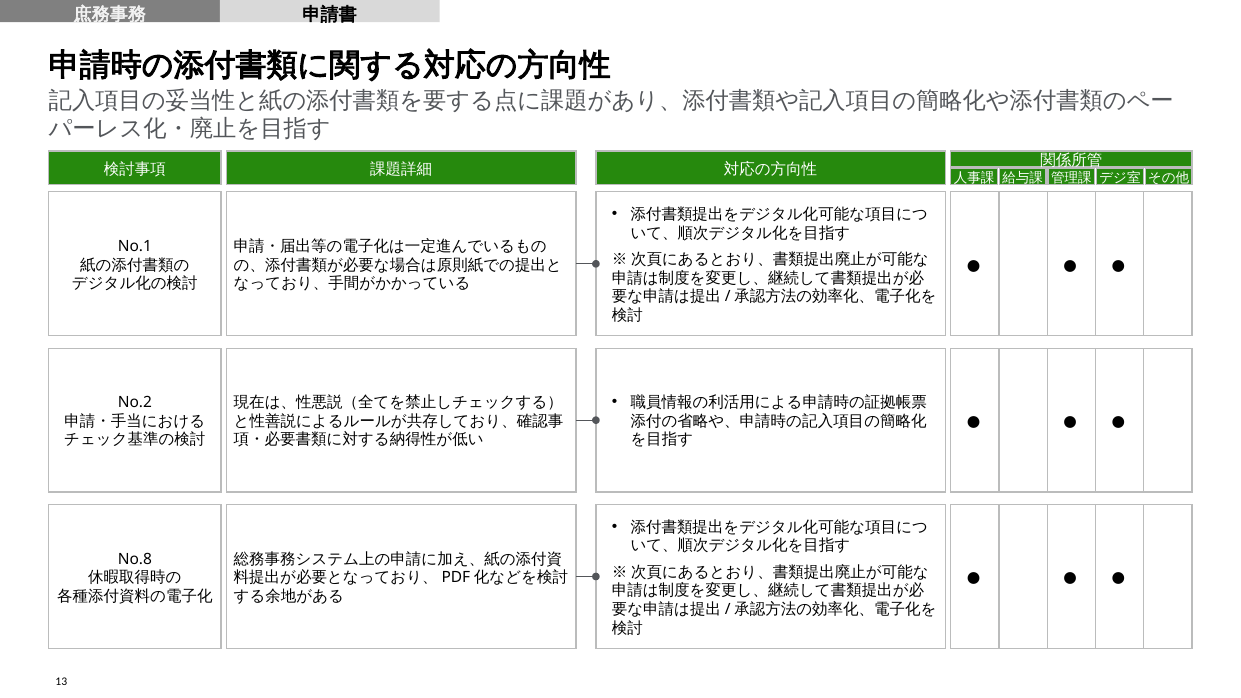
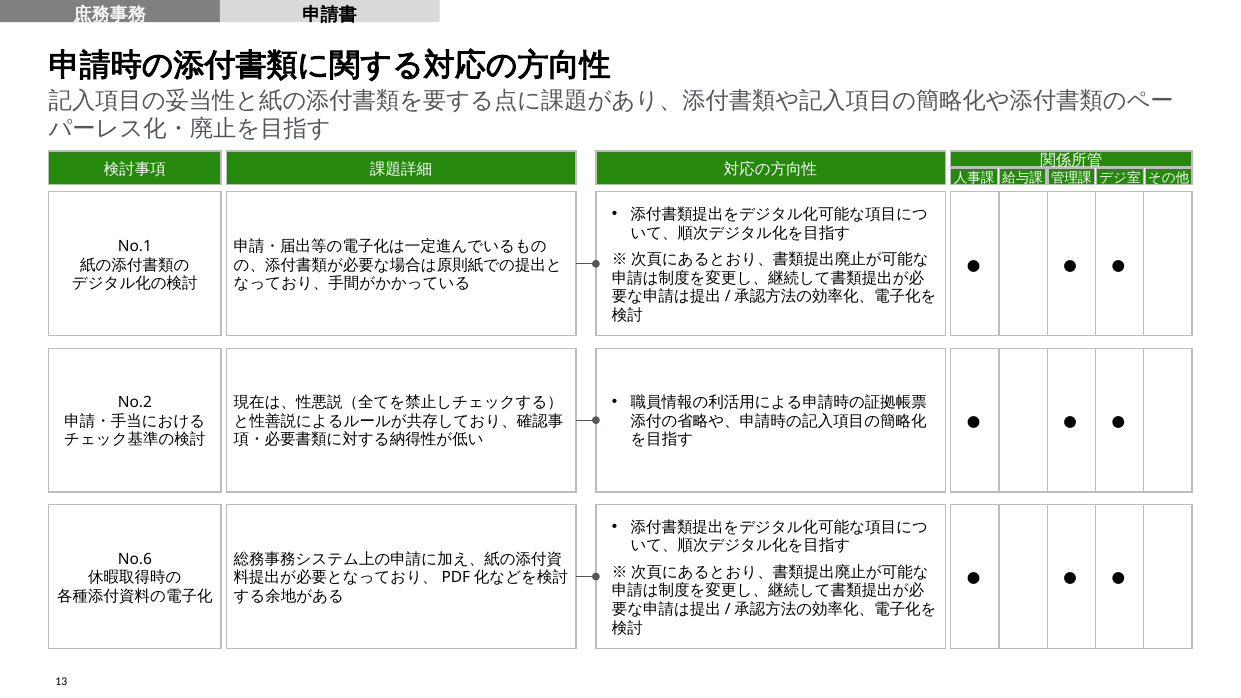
No.8: No.8 -> No.6
